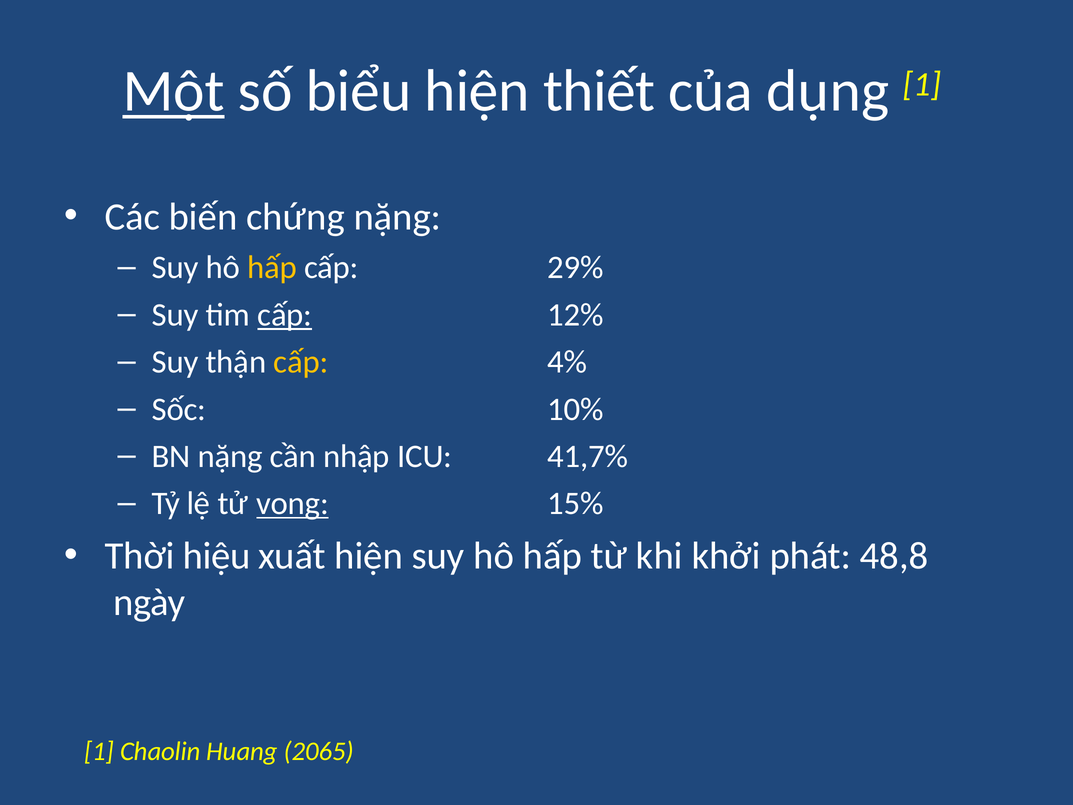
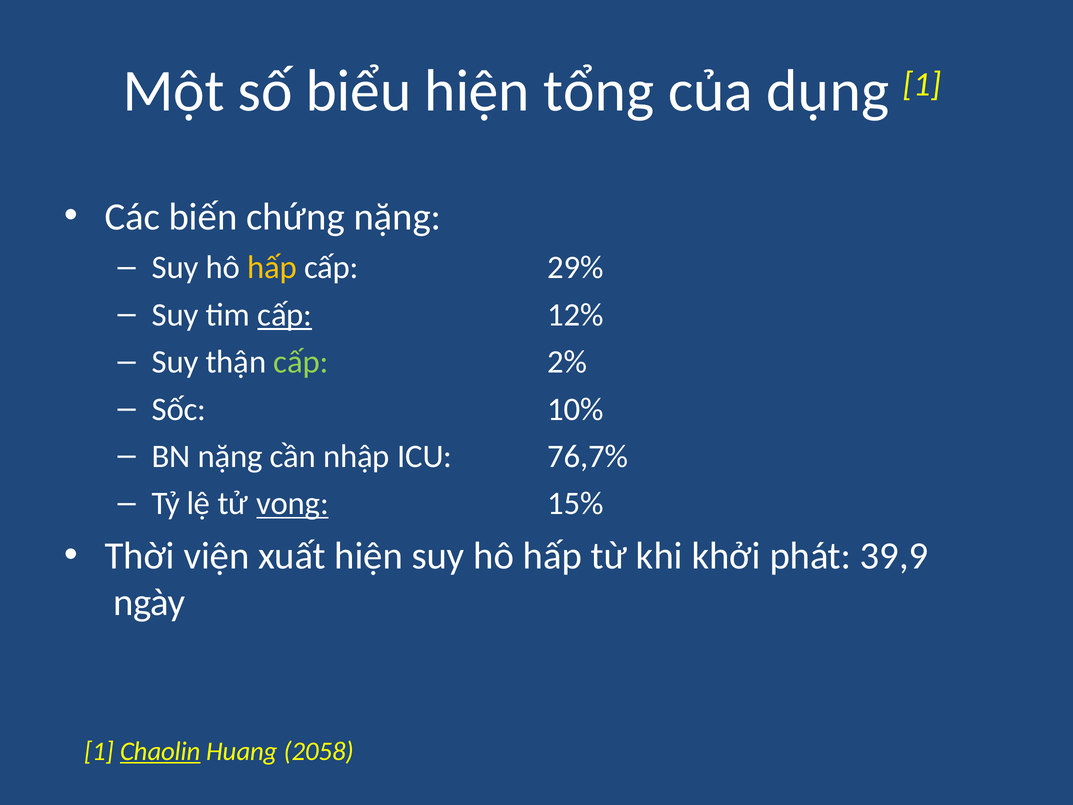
Một underline: present -> none
thiết: thiết -> tổng
cấp at (301, 362) colour: yellow -> light green
4%: 4% -> 2%
41,7%: 41,7% -> 76,7%
hiệu: hiệu -> viện
48,8: 48,8 -> 39,9
Chaolin underline: none -> present
2065: 2065 -> 2058
